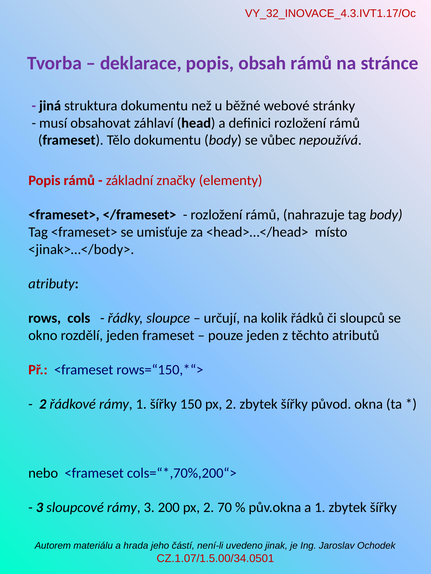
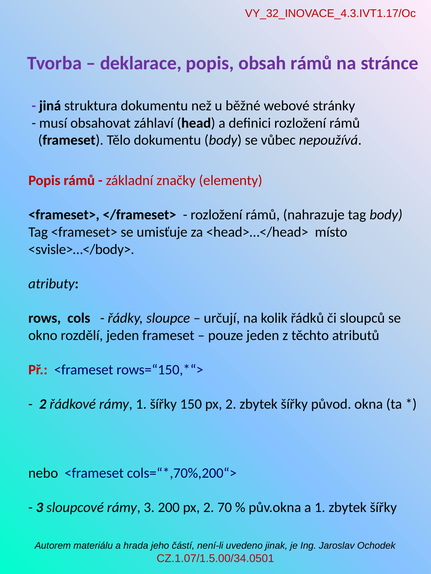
<jinak>…</body>: <jinak>…</body> -> <svisle>…</body>
